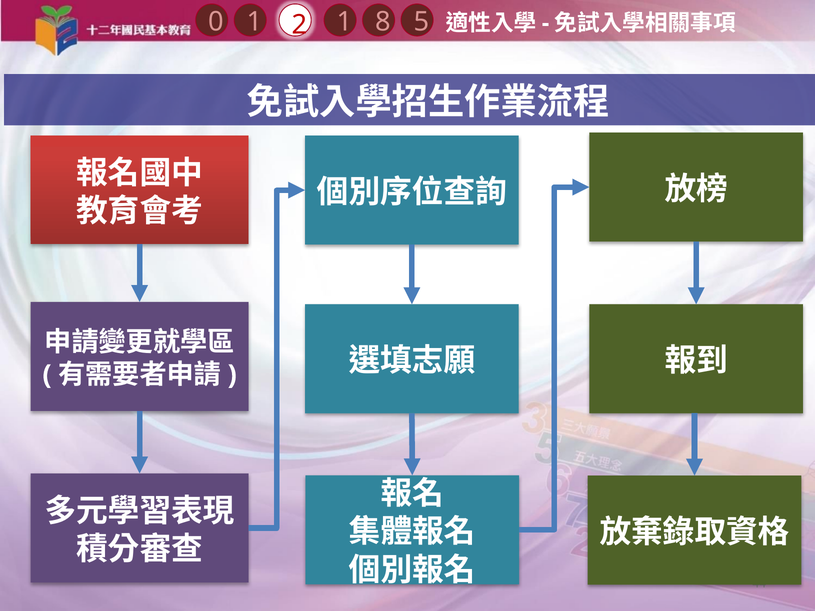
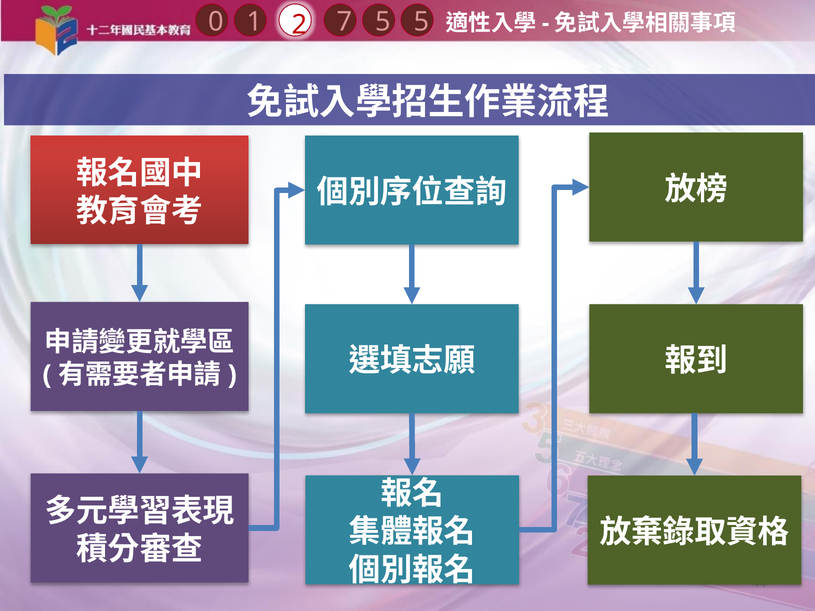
1 8: 8 -> 5
2 1: 1 -> 7
